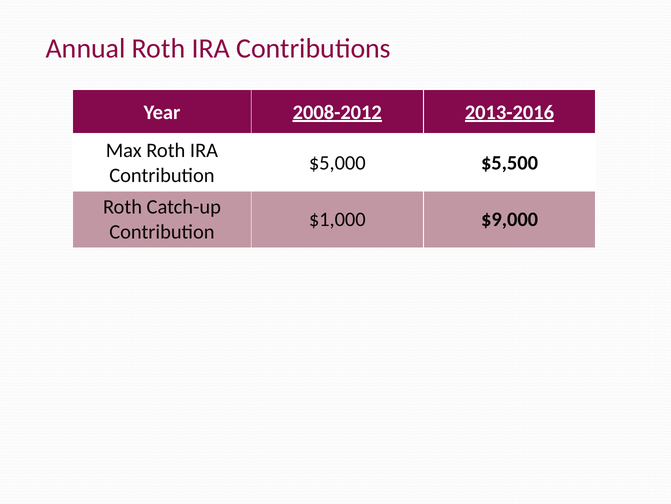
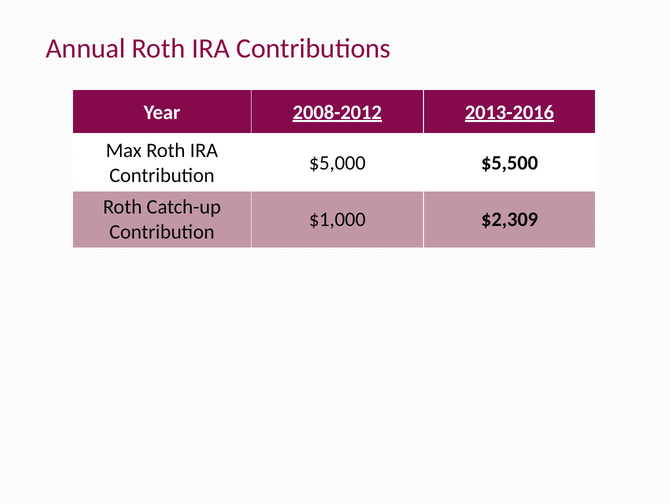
$9,000: $9,000 -> $2,309
